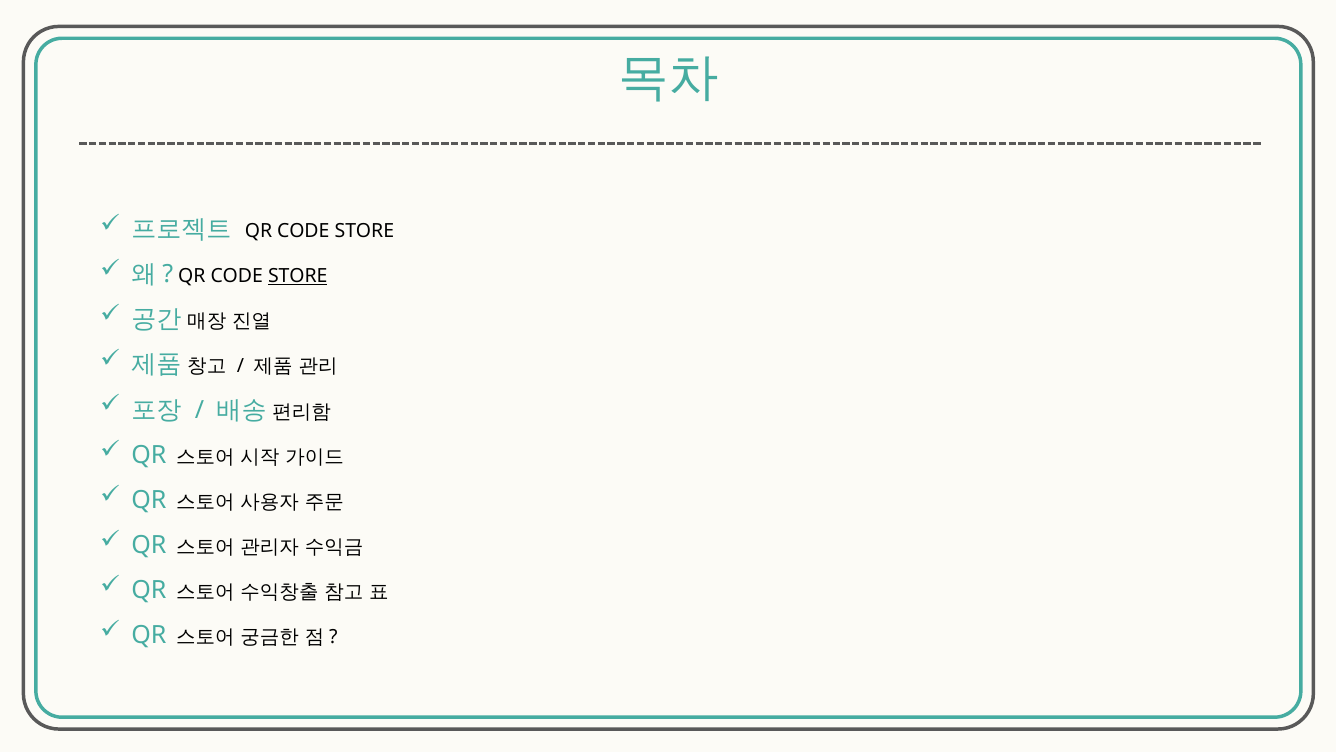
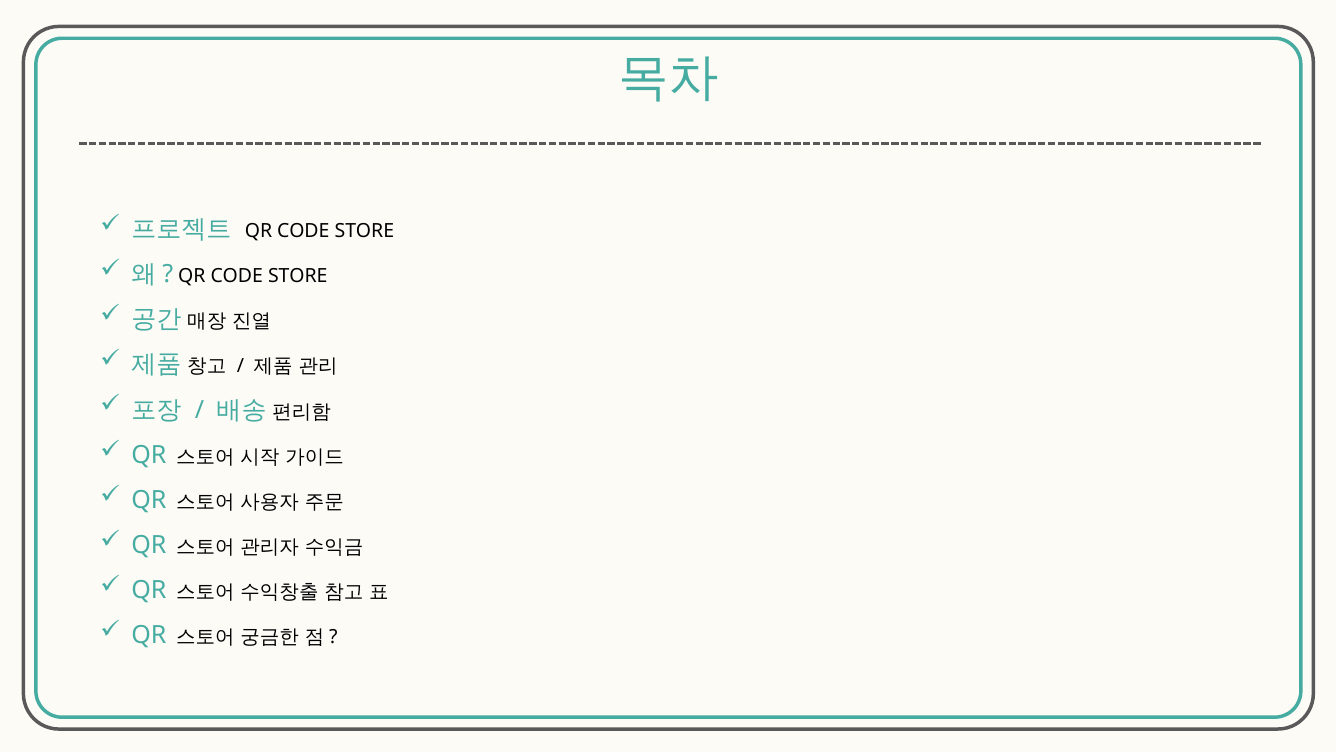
STORE at (298, 276) underline: present -> none
